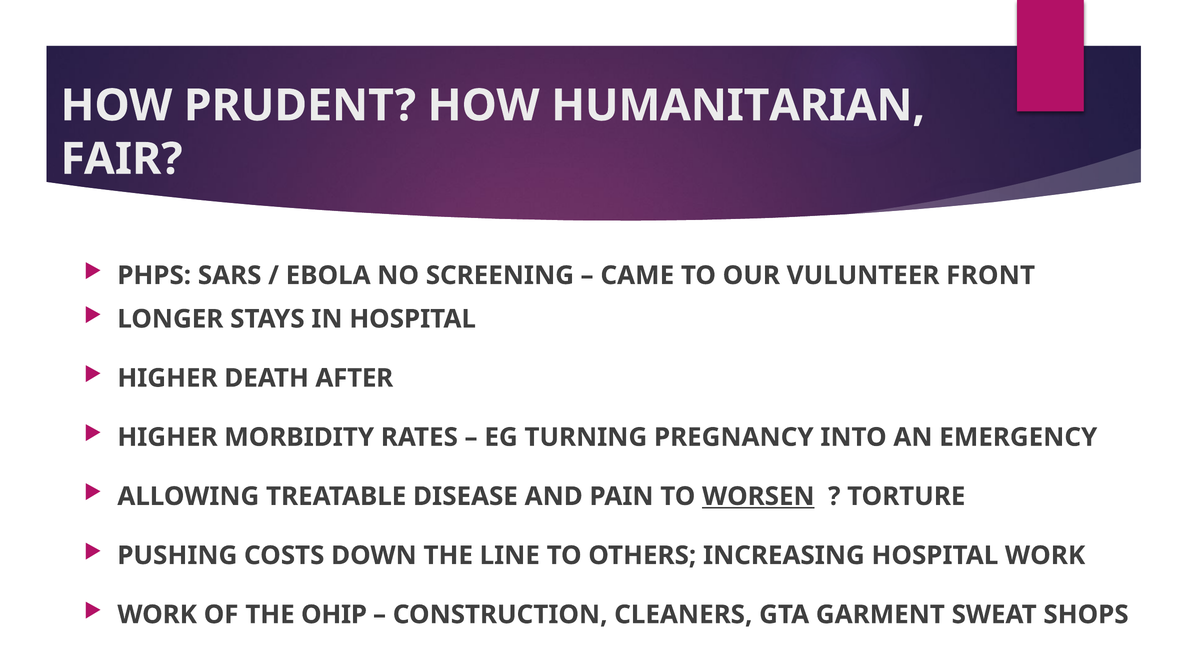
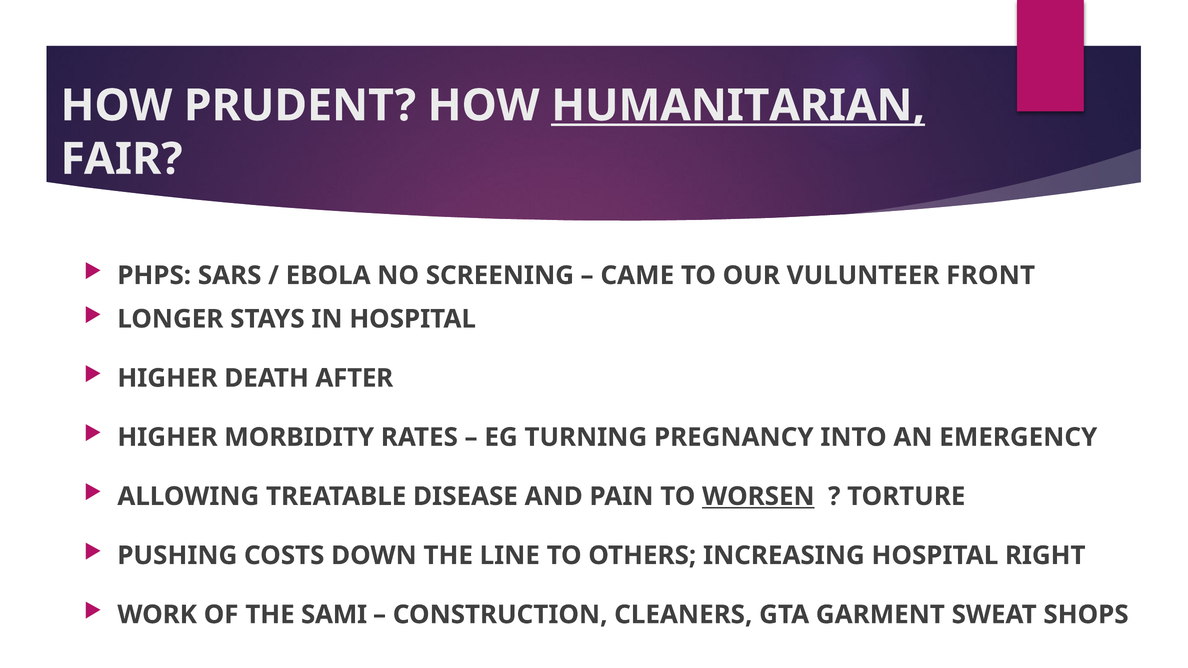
HUMANITARIAN underline: none -> present
HOSPITAL WORK: WORK -> RIGHT
OHIP: OHIP -> SAMI
